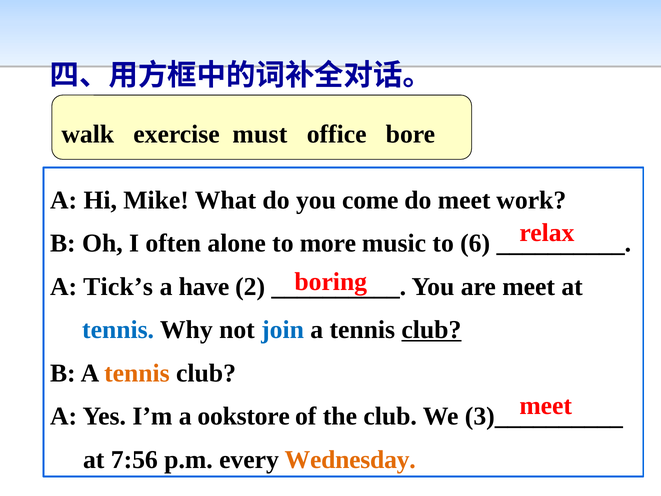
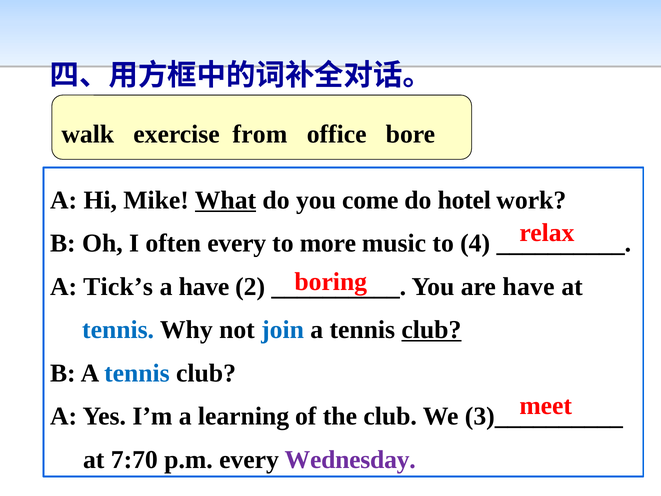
must: must -> from
What underline: none -> present
do meet: meet -> hotel
often alone: alone -> every
6: 6 -> 4
are meet: meet -> have
tennis at (137, 373) colour: orange -> blue
ookstore: ookstore -> learning
7:56: 7:56 -> 7:70
Wednesday colour: orange -> purple
